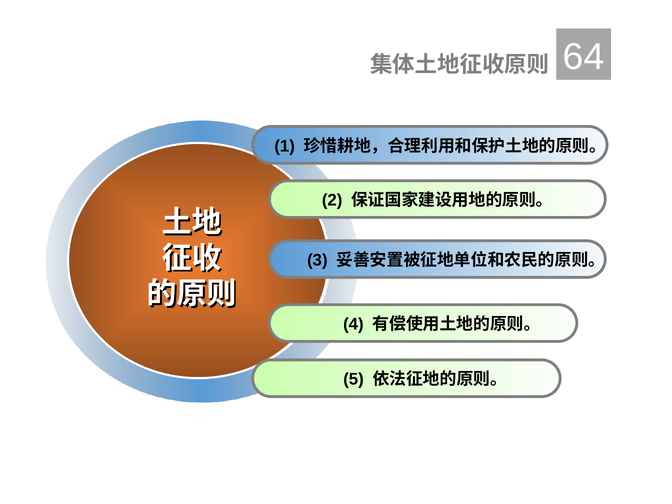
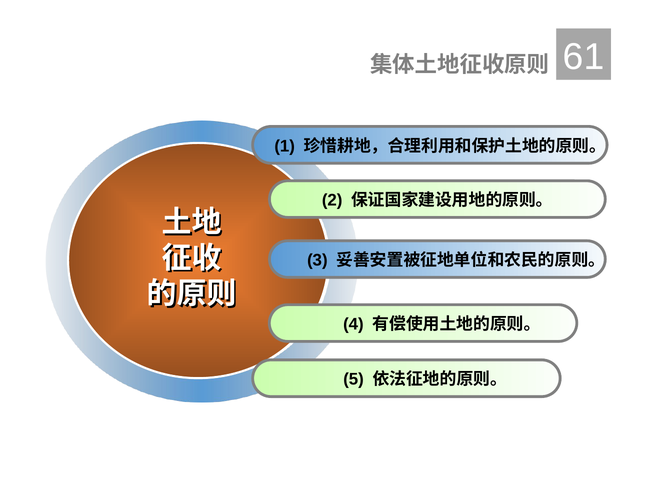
64: 64 -> 61
